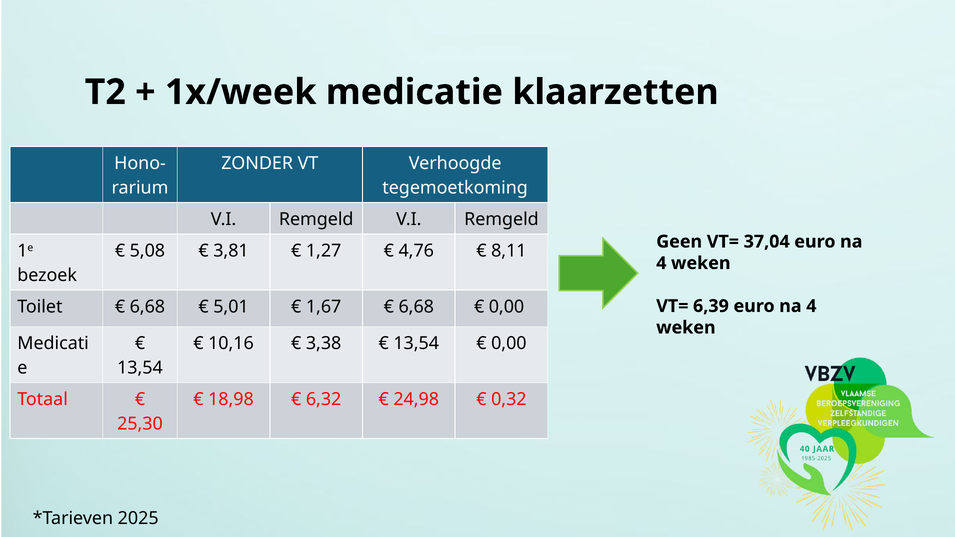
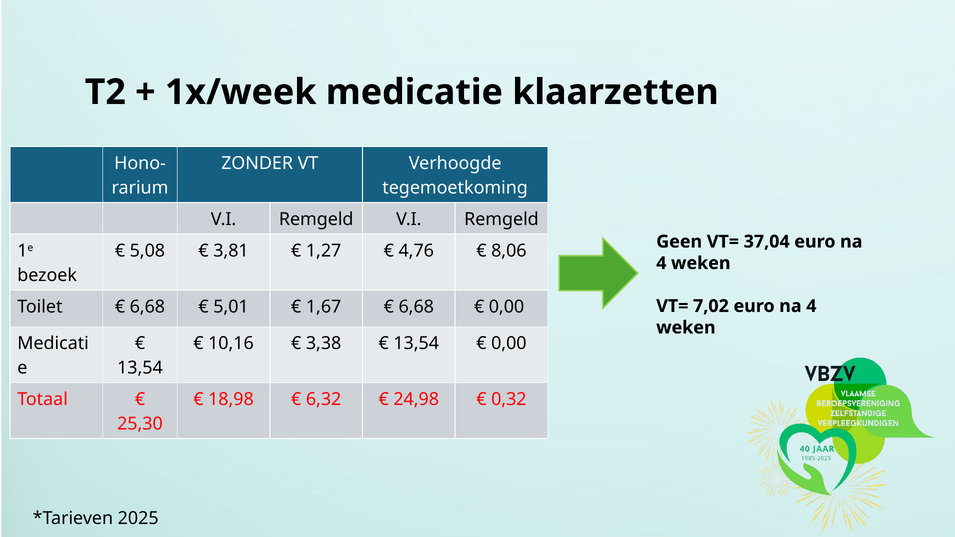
8,11: 8,11 -> 8,06
6,39: 6,39 -> 7,02
